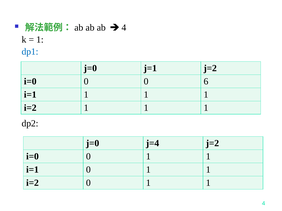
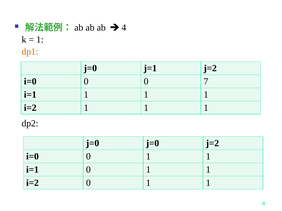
dp1 colour: blue -> orange
6: 6 -> 7
j=0 j=4: j=4 -> j=0
